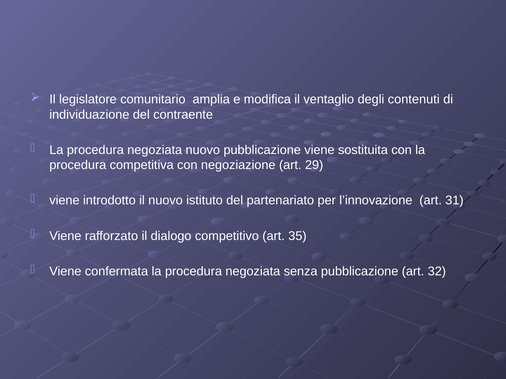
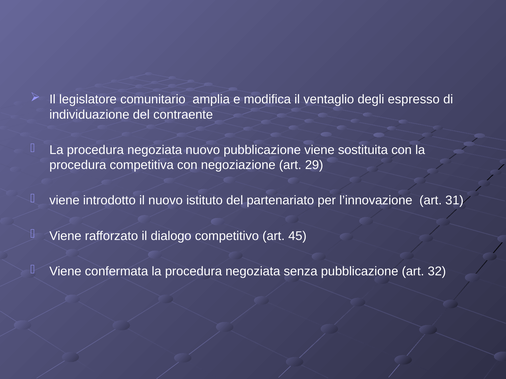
contenuti: contenuti -> espresso
35: 35 -> 45
